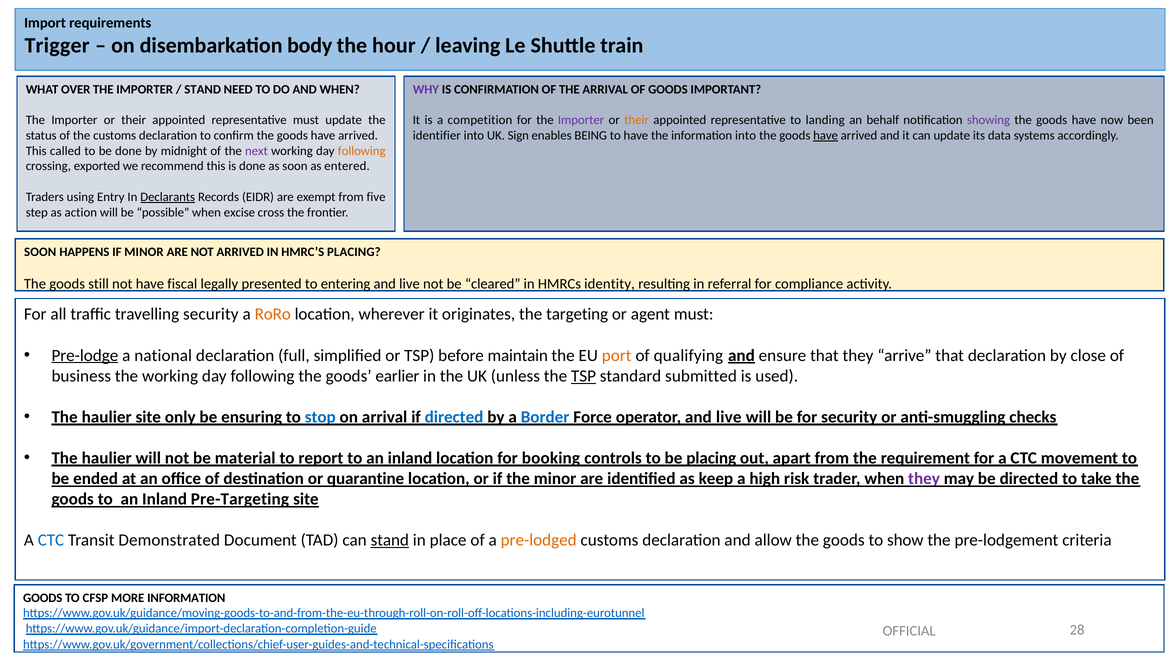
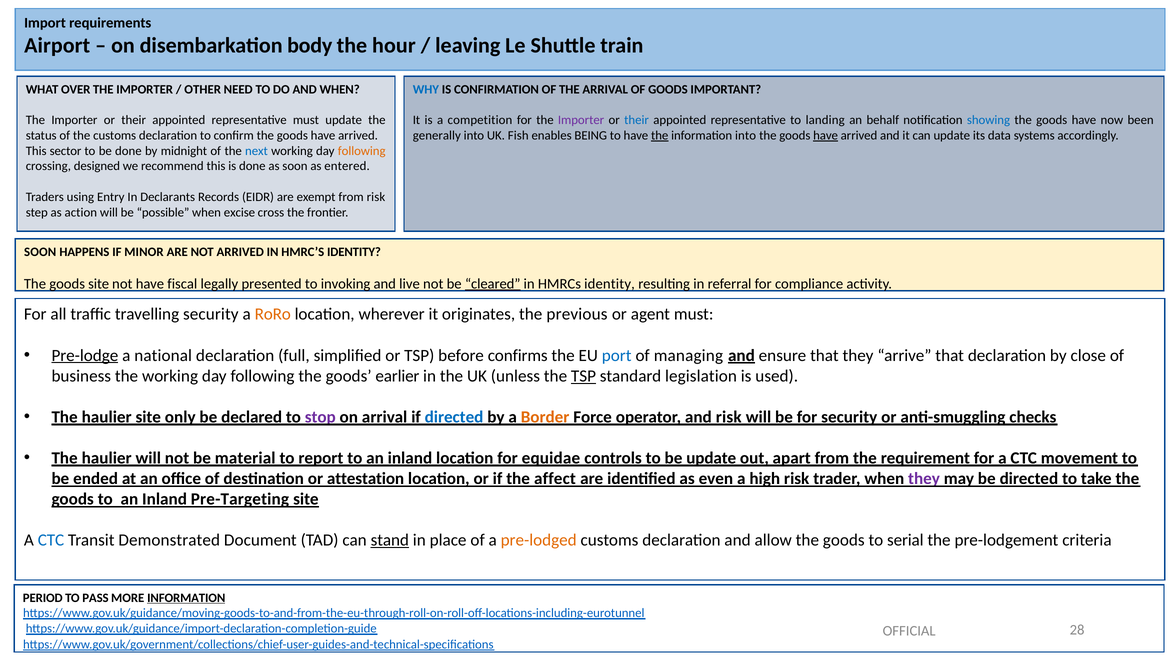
Trigger: Trigger -> Airport
STAND at (203, 89): STAND -> OTHER
WHY colour: purple -> blue
their at (637, 120) colour: orange -> blue
showing colour: purple -> blue
identifier: identifier -> generally
Sign: Sign -> Fish
the at (660, 136) underline: none -> present
called: called -> sector
next colour: purple -> blue
exported: exported -> designed
Declarants underline: present -> none
from five: five -> risk
HMRC’S PLACING: PLACING -> IDENTITY
goods still: still -> site
entering: entering -> invoking
cleared underline: none -> present
targeting: targeting -> previous
maintain: maintain -> confirms
port colour: orange -> blue
qualifying: qualifying -> managing
submitted: submitted -> legislation
ensuring: ensuring -> declared
stop colour: blue -> purple
Border colour: blue -> orange
operator and live: live -> risk
booking: booking -> equidae
be placing: placing -> update
quarantine: quarantine -> attestation
the minor: minor -> affect
keep: keep -> even
show: show -> serial
GOODS at (43, 598): GOODS -> PERIOD
CFSP: CFSP -> PASS
INFORMATION at (186, 598) underline: none -> present
